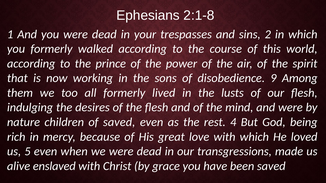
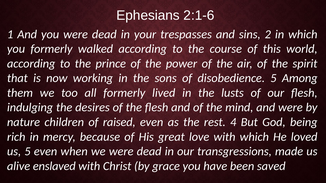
2:1-8: 2:1-8 -> 2:1-6
disobedience 9: 9 -> 5
of saved: saved -> raised
